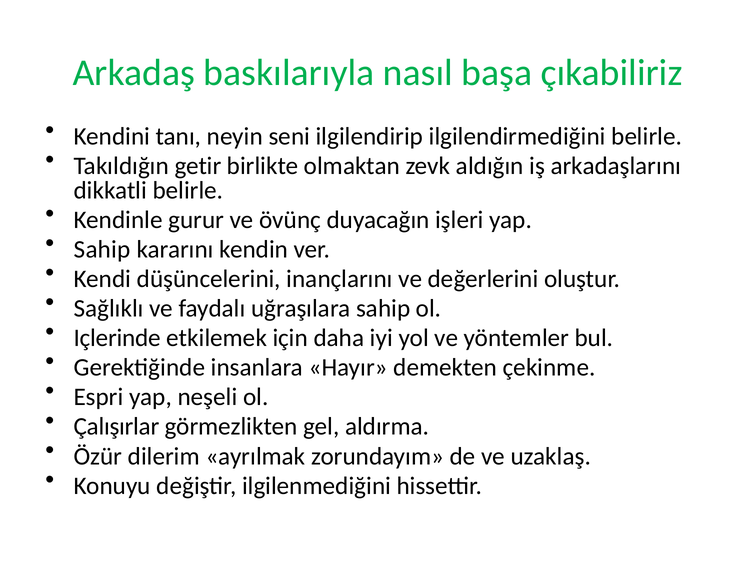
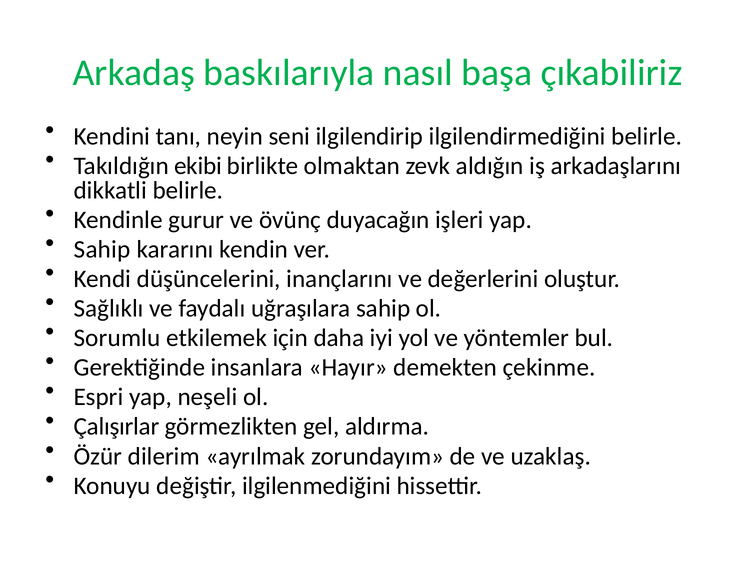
getir: getir -> ekibi
Içlerinde: Içlerinde -> Sorumlu
